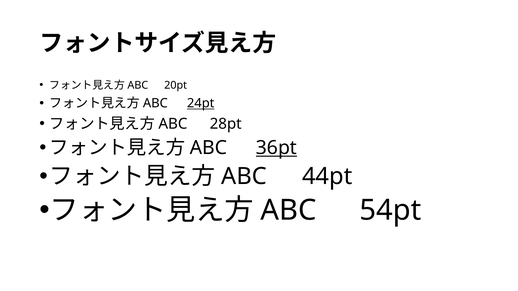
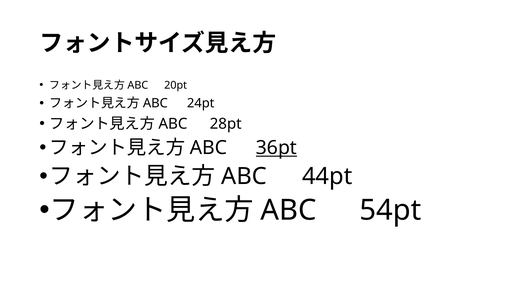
24pt underline: present -> none
